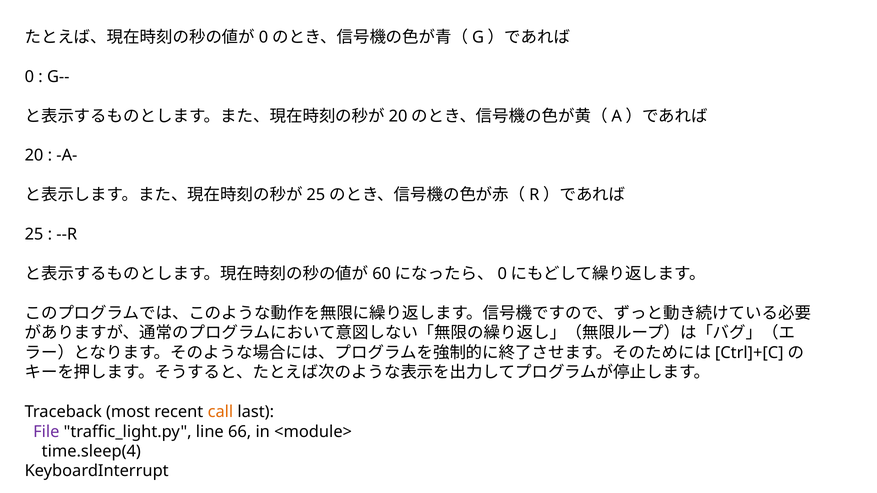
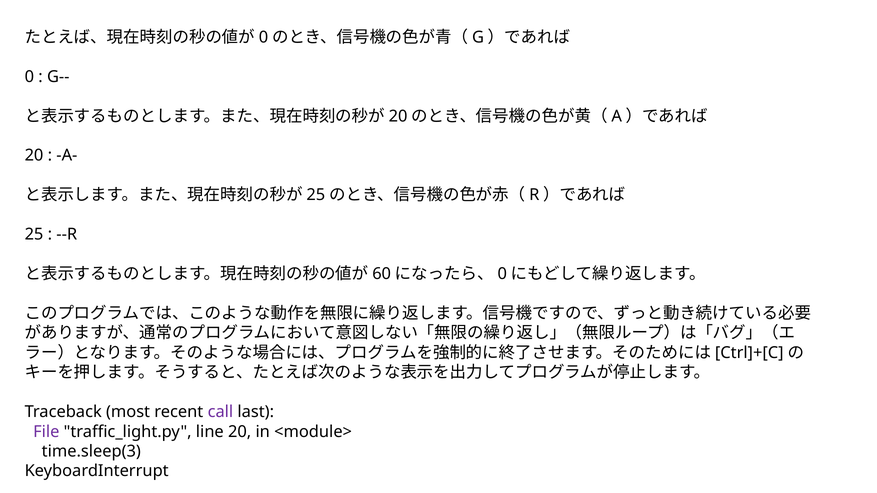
call colour: orange -> purple
line 66: 66 -> 20
time.sleep(4: time.sleep(4 -> time.sleep(3
